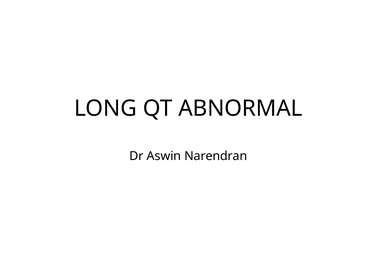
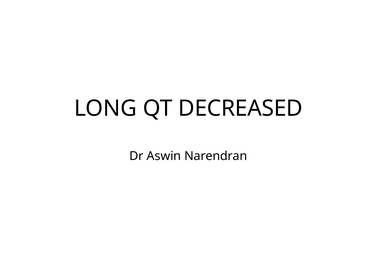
ABNORMAL: ABNORMAL -> DECREASED
